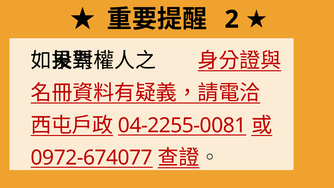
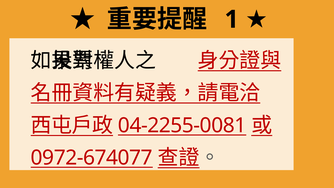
2: 2 -> 1
